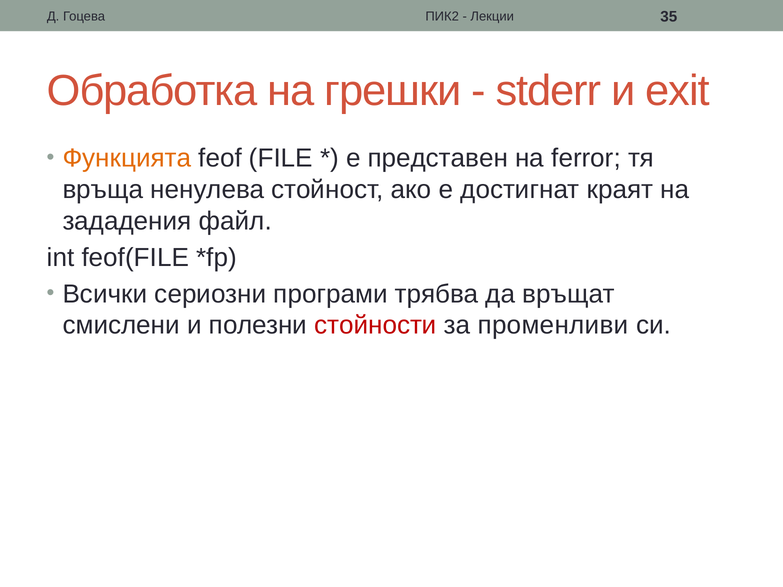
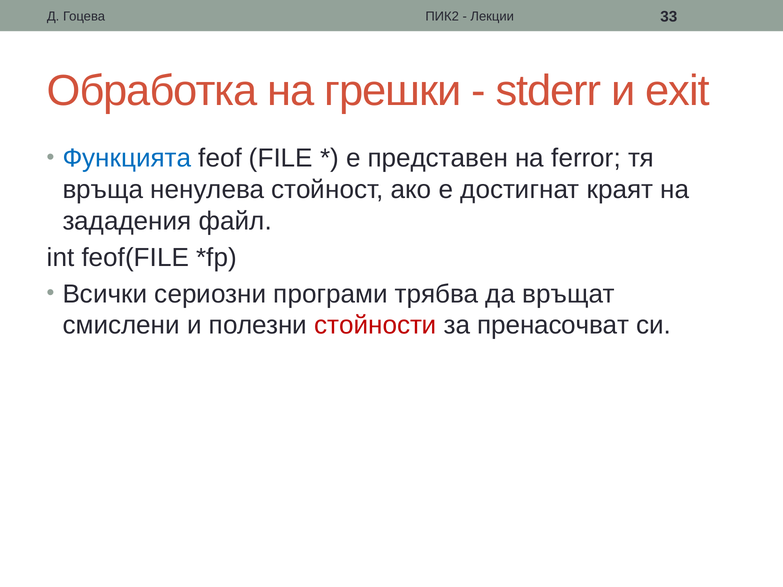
35: 35 -> 33
Функцията colour: orange -> blue
променливи: променливи -> пренасочват
